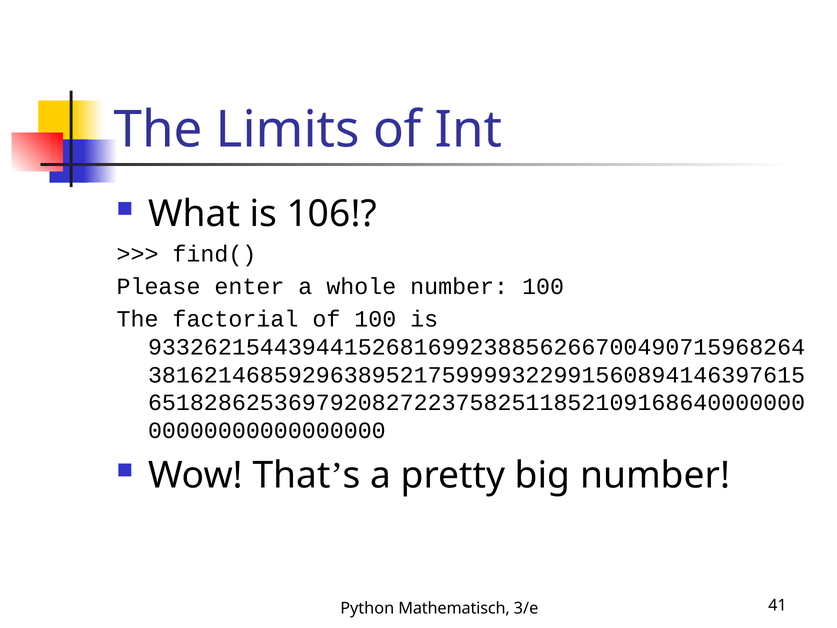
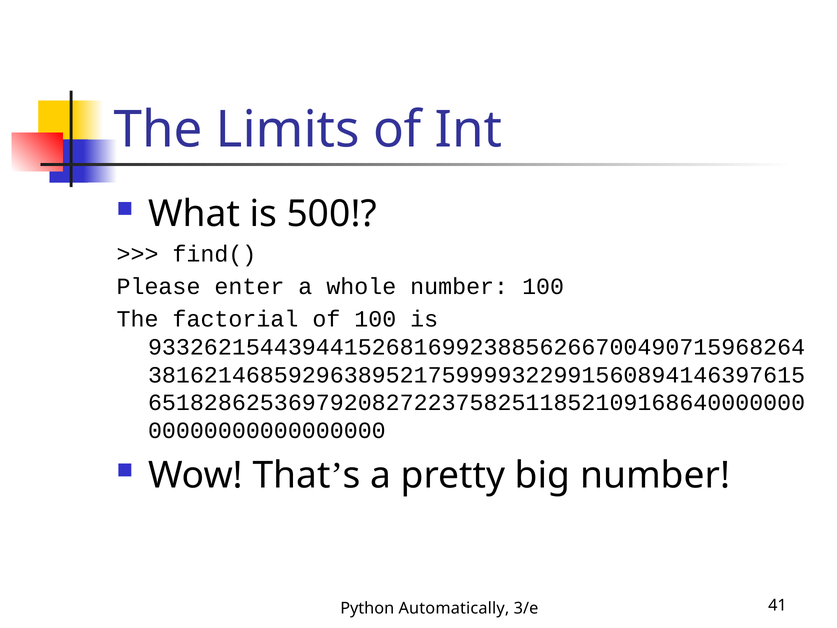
106: 106 -> 500
Mathematisch: Mathematisch -> Automatically
